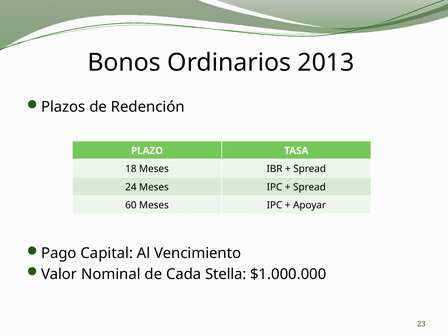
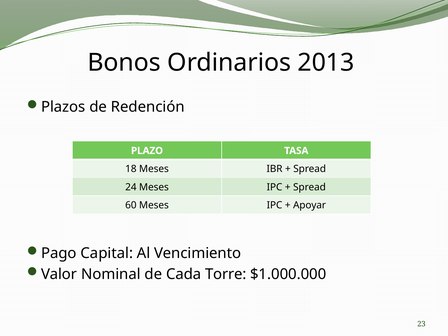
Stella: Stella -> Torre
